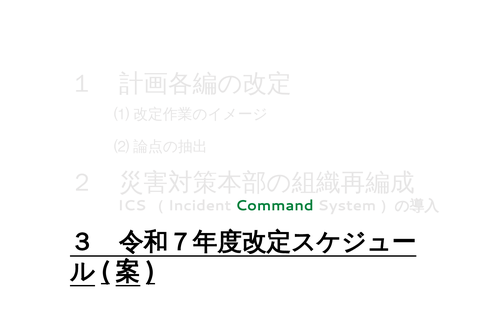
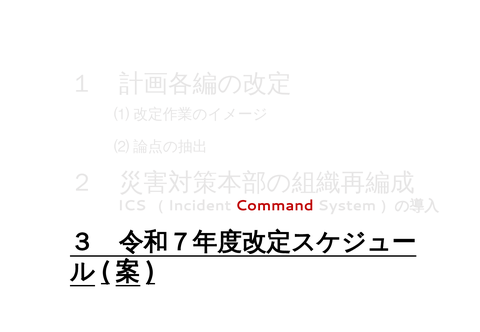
Command colour: green -> red
